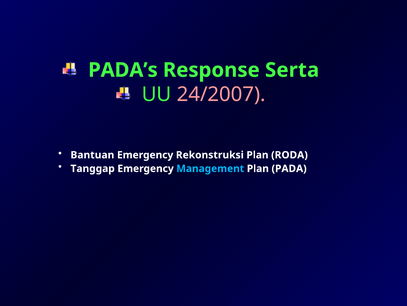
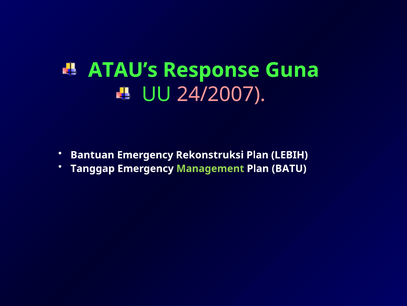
PADA’s: PADA’s -> ATAU’s
Serta: Serta -> Guna
RODA: RODA -> LEBIH
Management colour: light blue -> light green
PADA: PADA -> BATU
